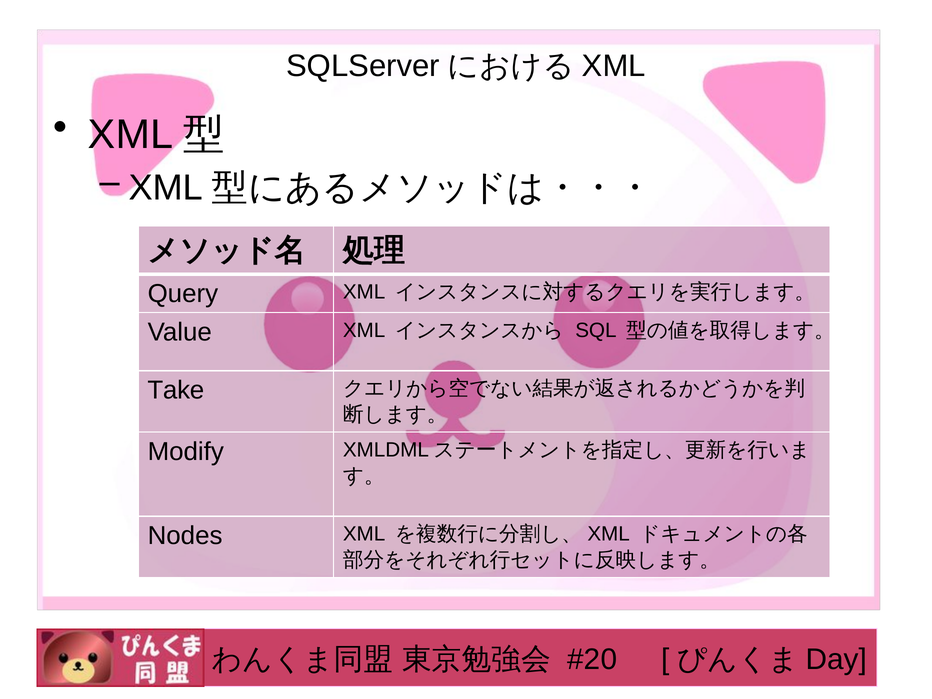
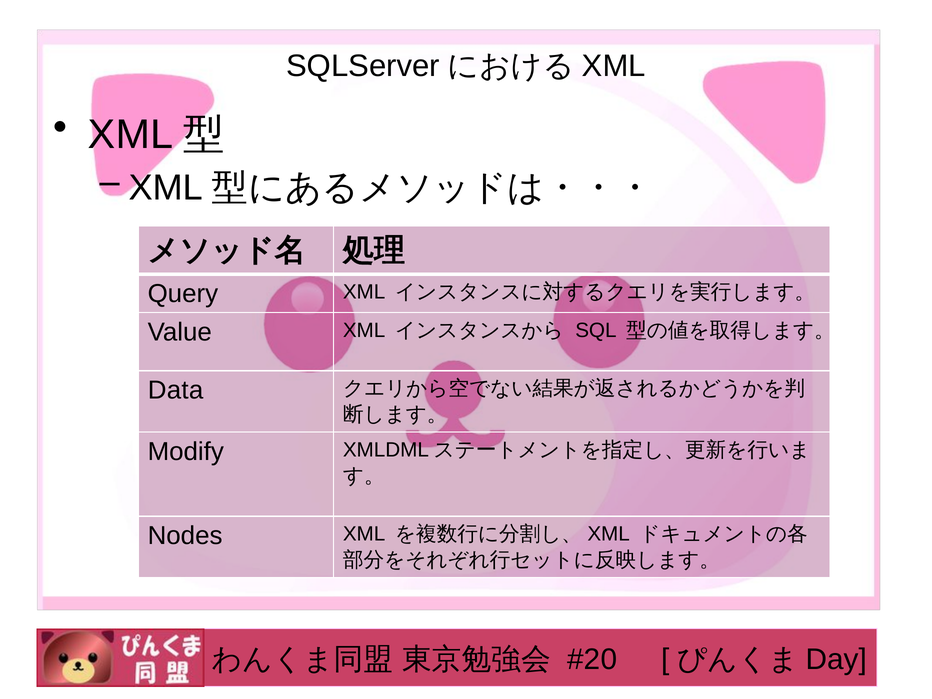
Take: Take -> Data
